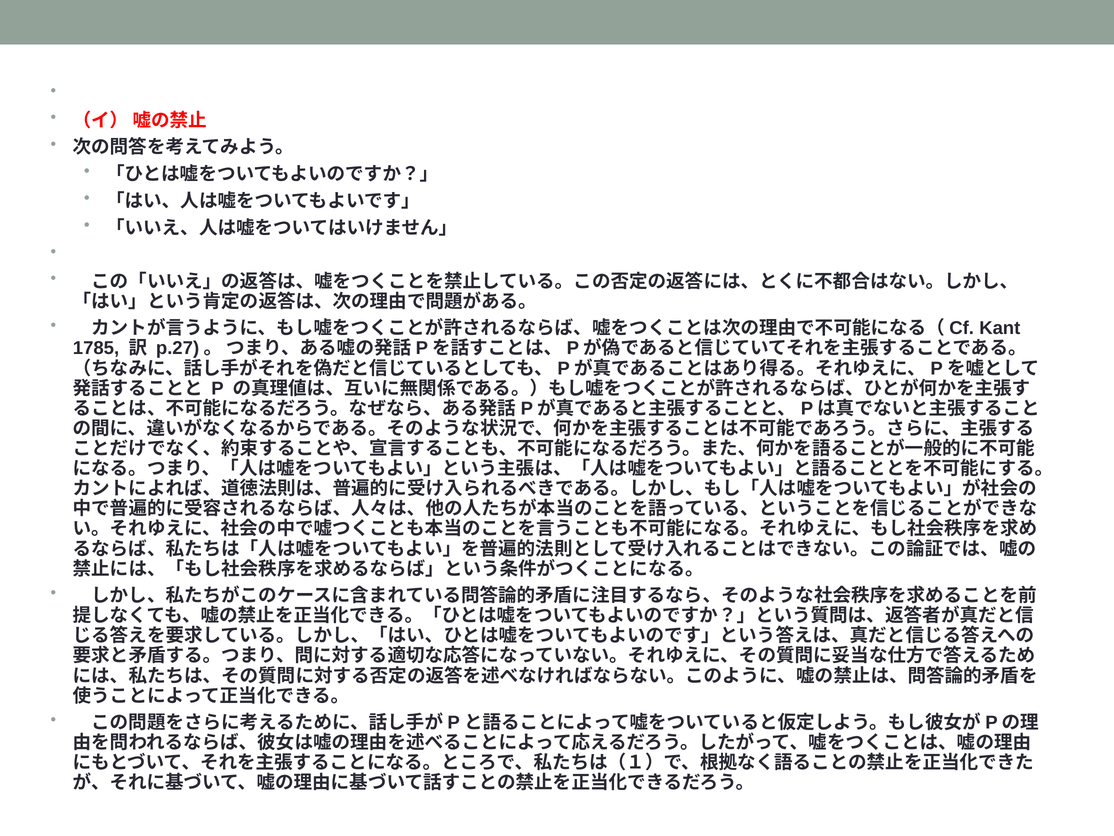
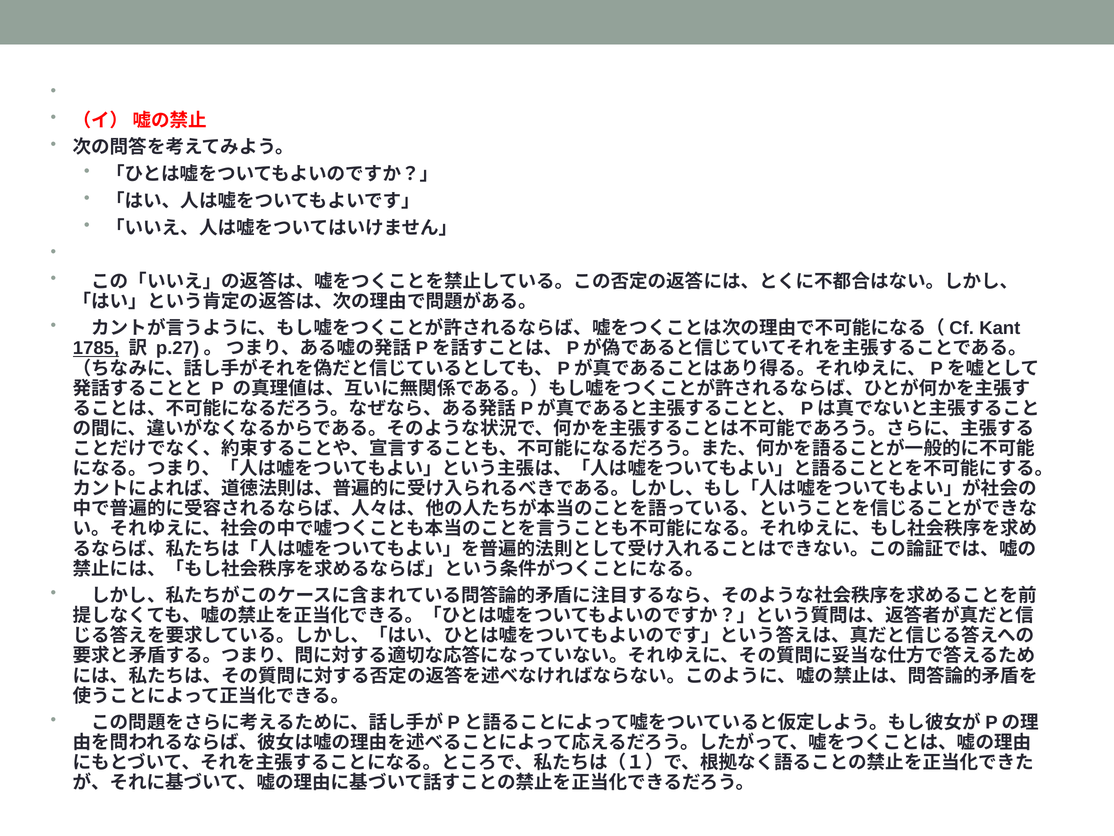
1785 underline: none -> present
